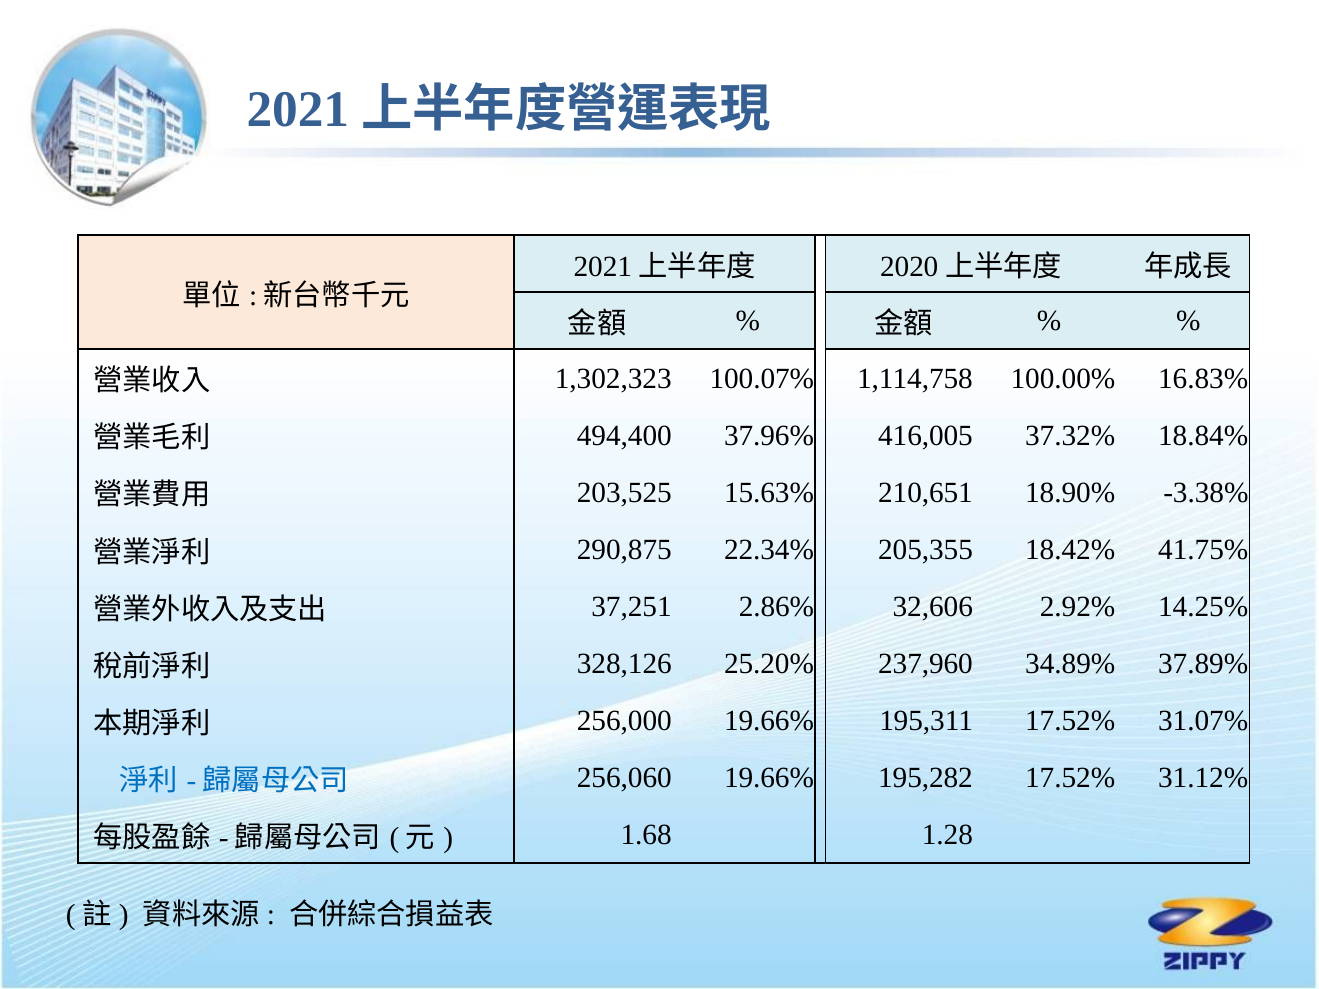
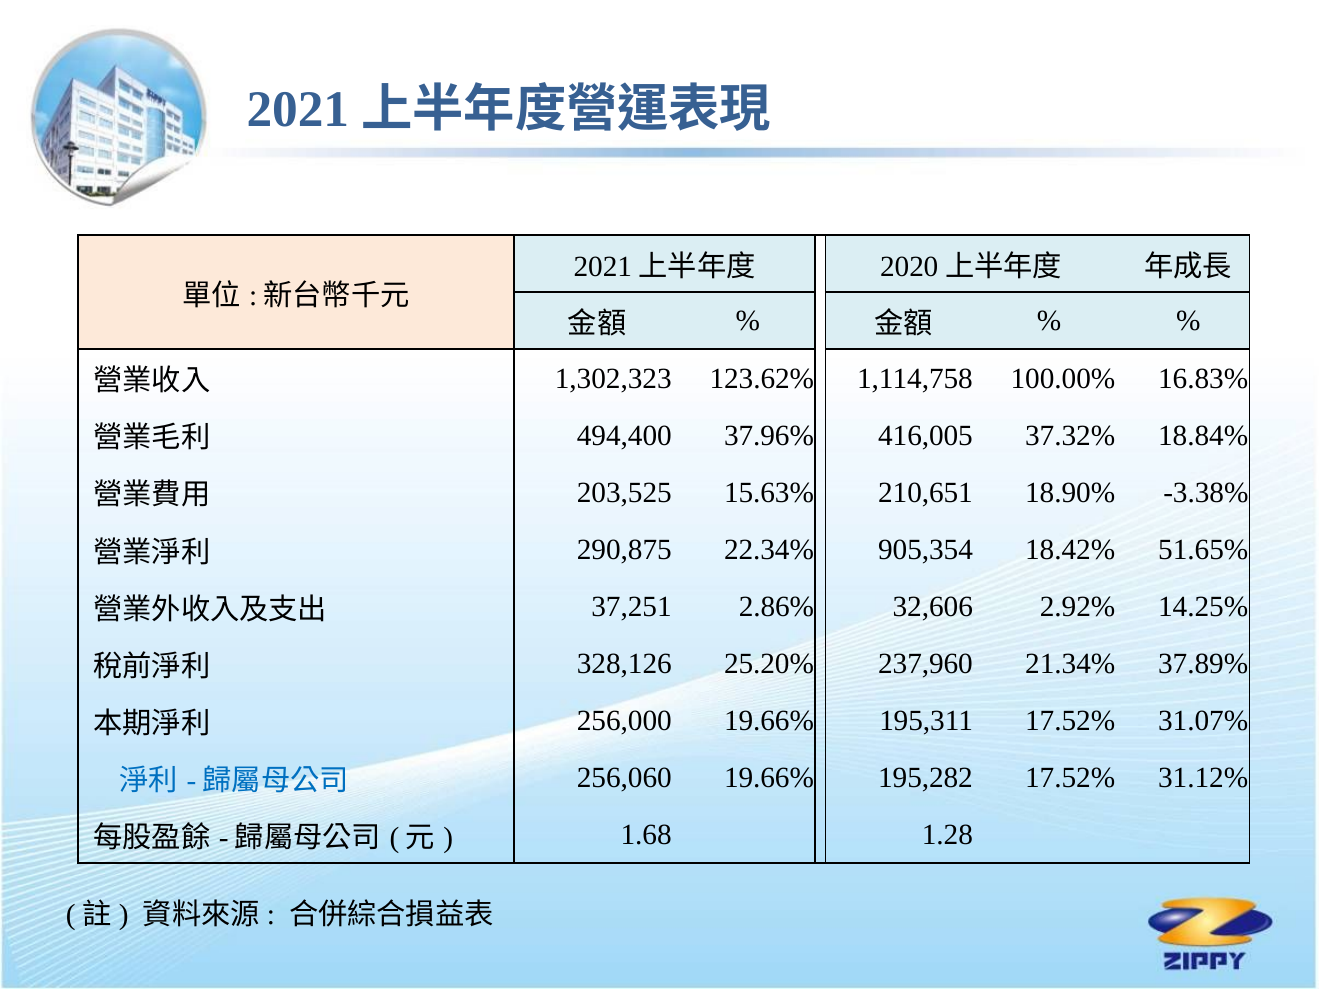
100.07%: 100.07% -> 123.62%
205,355: 205,355 -> 905,354
41.75%: 41.75% -> 51.65%
34.89%: 34.89% -> 21.34%
